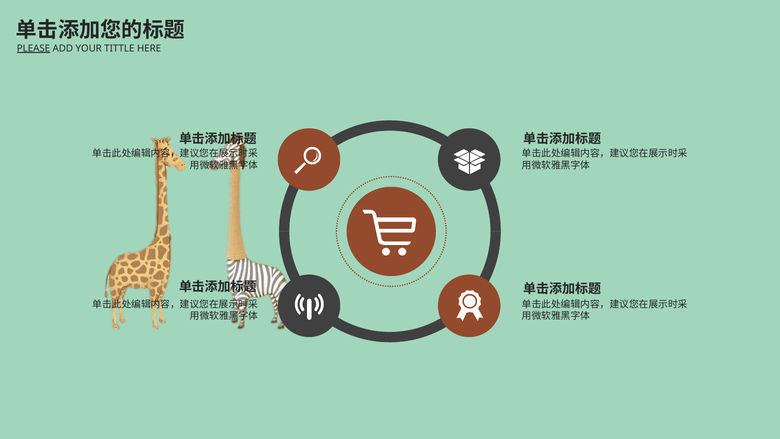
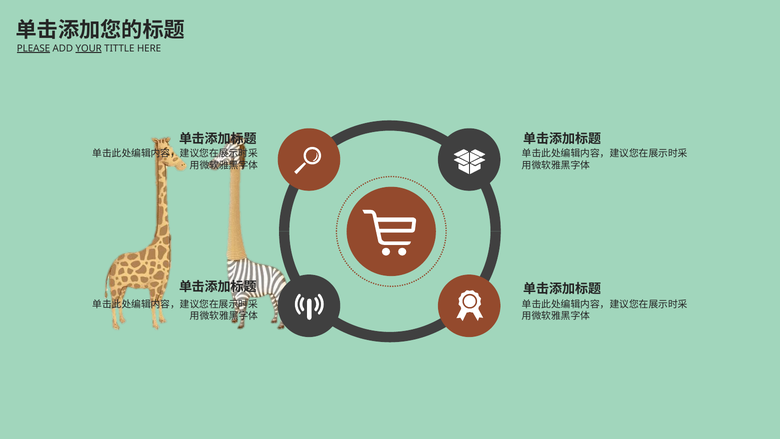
YOUR underline: none -> present
